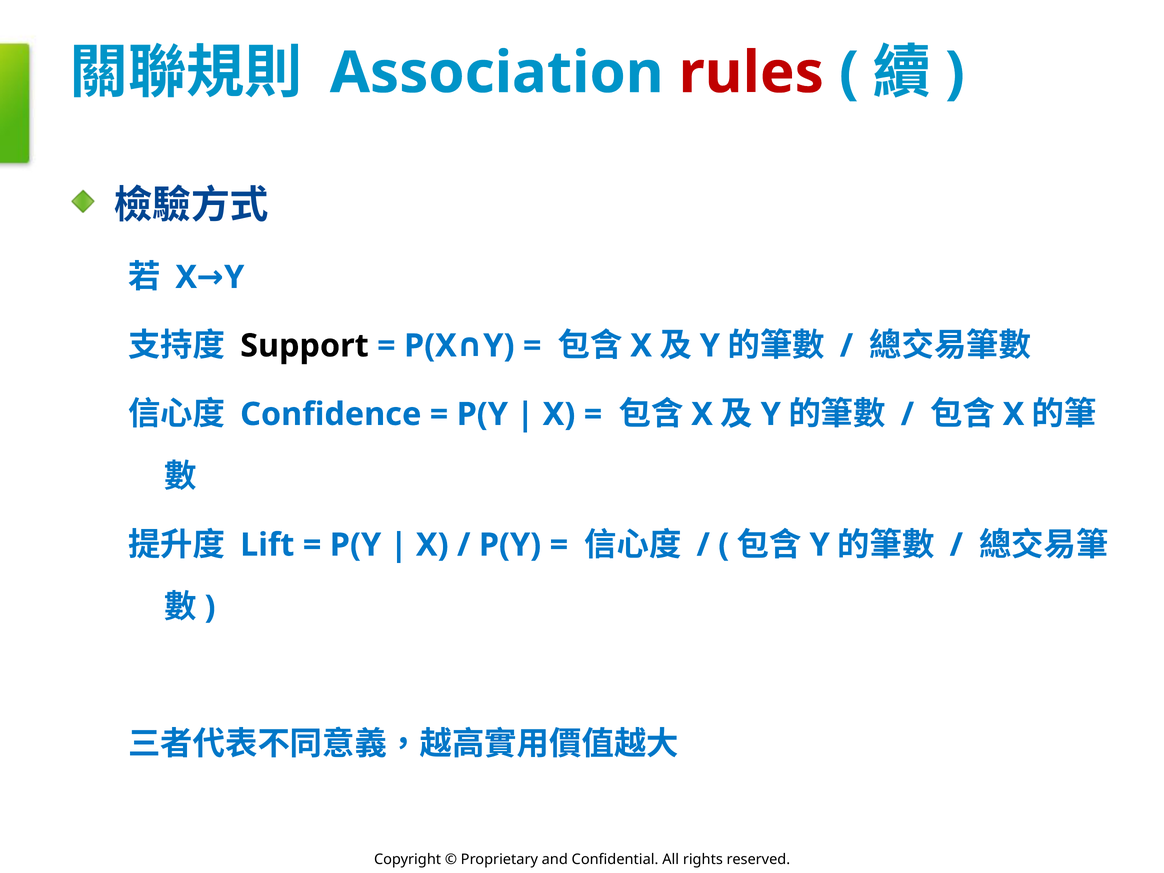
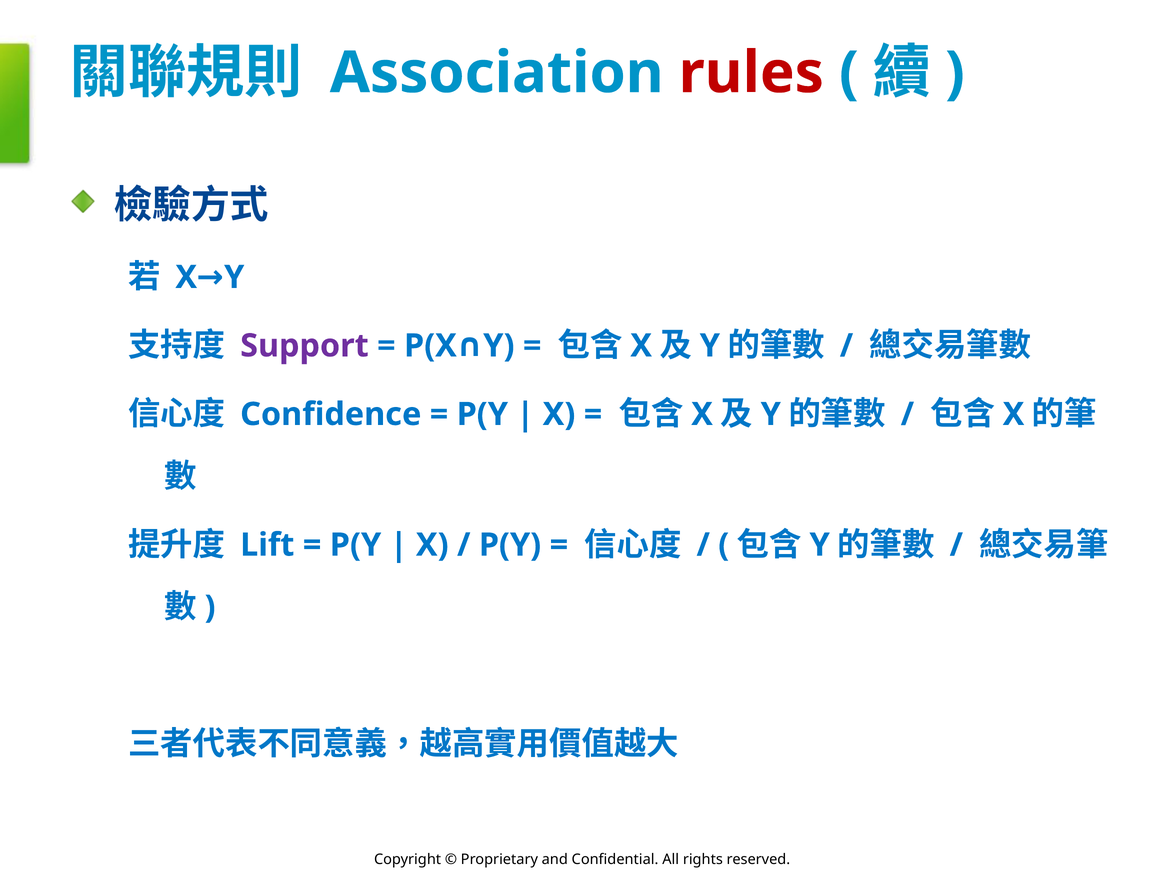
Support colour: black -> purple
